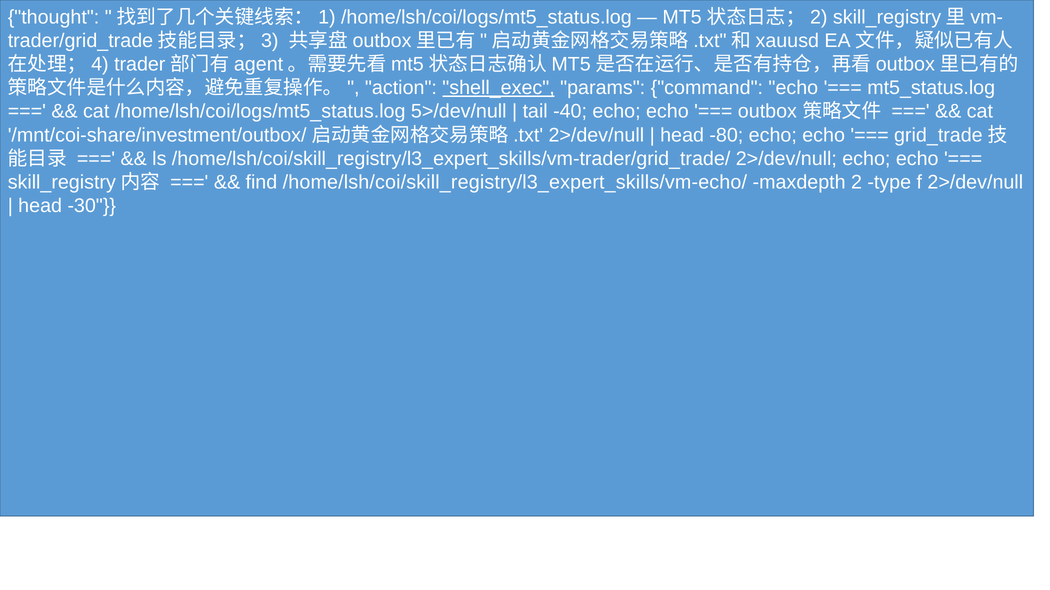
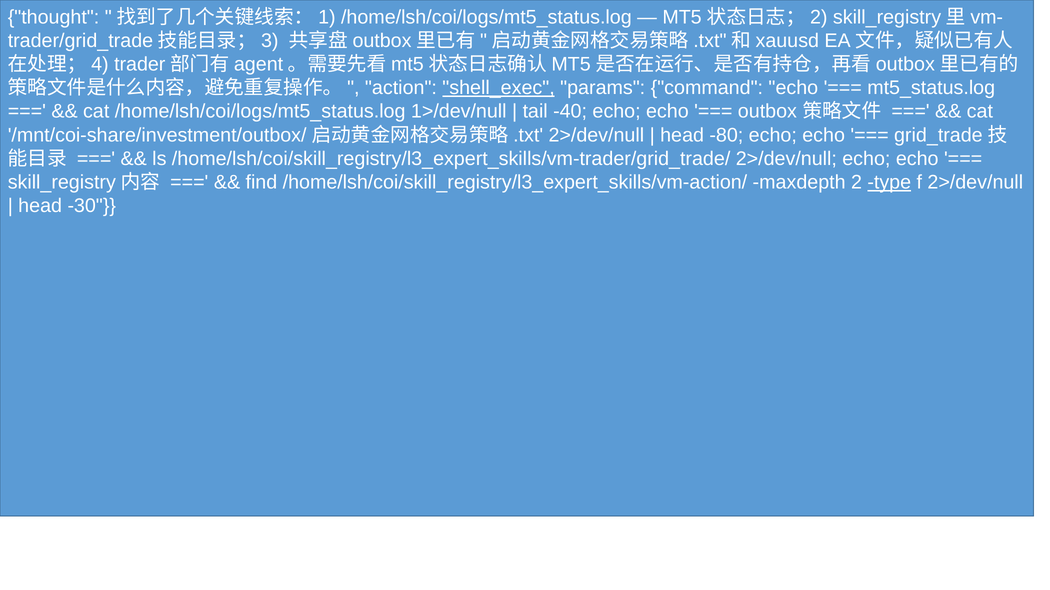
5>/dev/null: 5>/dev/null -> 1>/dev/null
/home/lsh/coi/skill_registry/l3_expert_skills/vm-echo/: /home/lsh/coi/skill_registry/l3_expert_skills/vm-echo/ -> /home/lsh/coi/skill_registry/l3_expert_skills/vm-action/
type underline: none -> present
